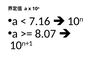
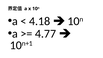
7.16: 7.16 -> 4.18
8.07: 8.07 -> 4.77
